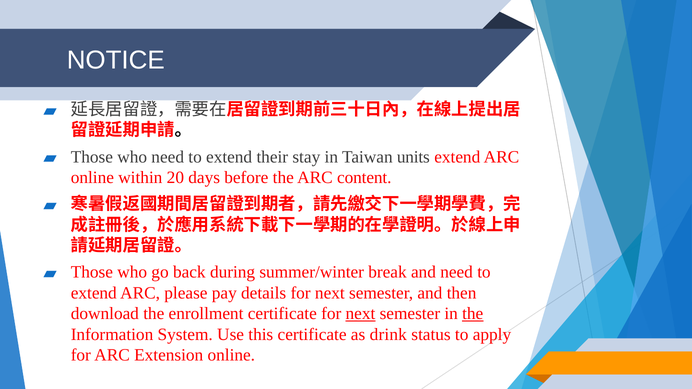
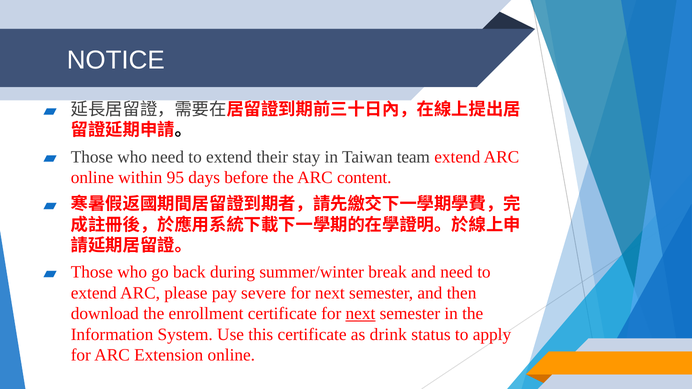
units: units -> team
20: 20 -> 95
details: details -> severe
the at (473, 314) underline: present -> none
